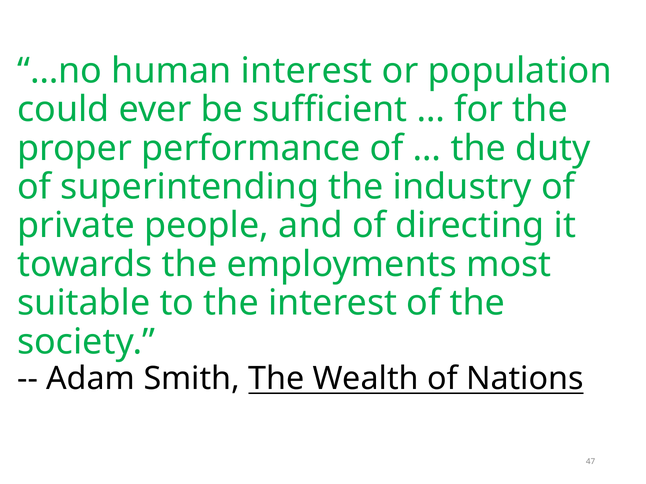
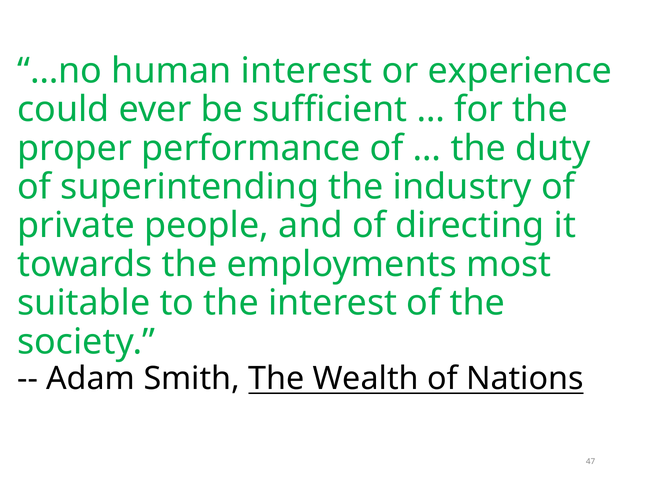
population: population -> experience
